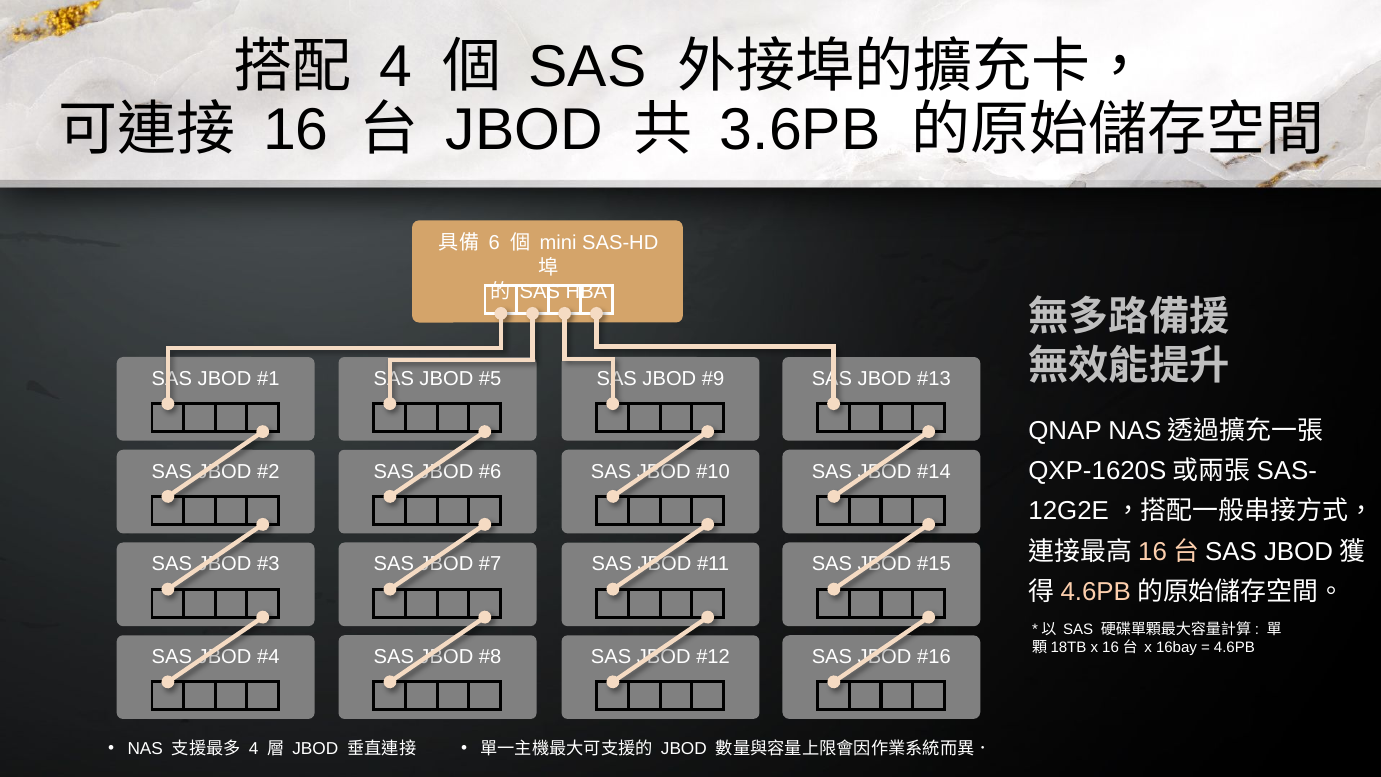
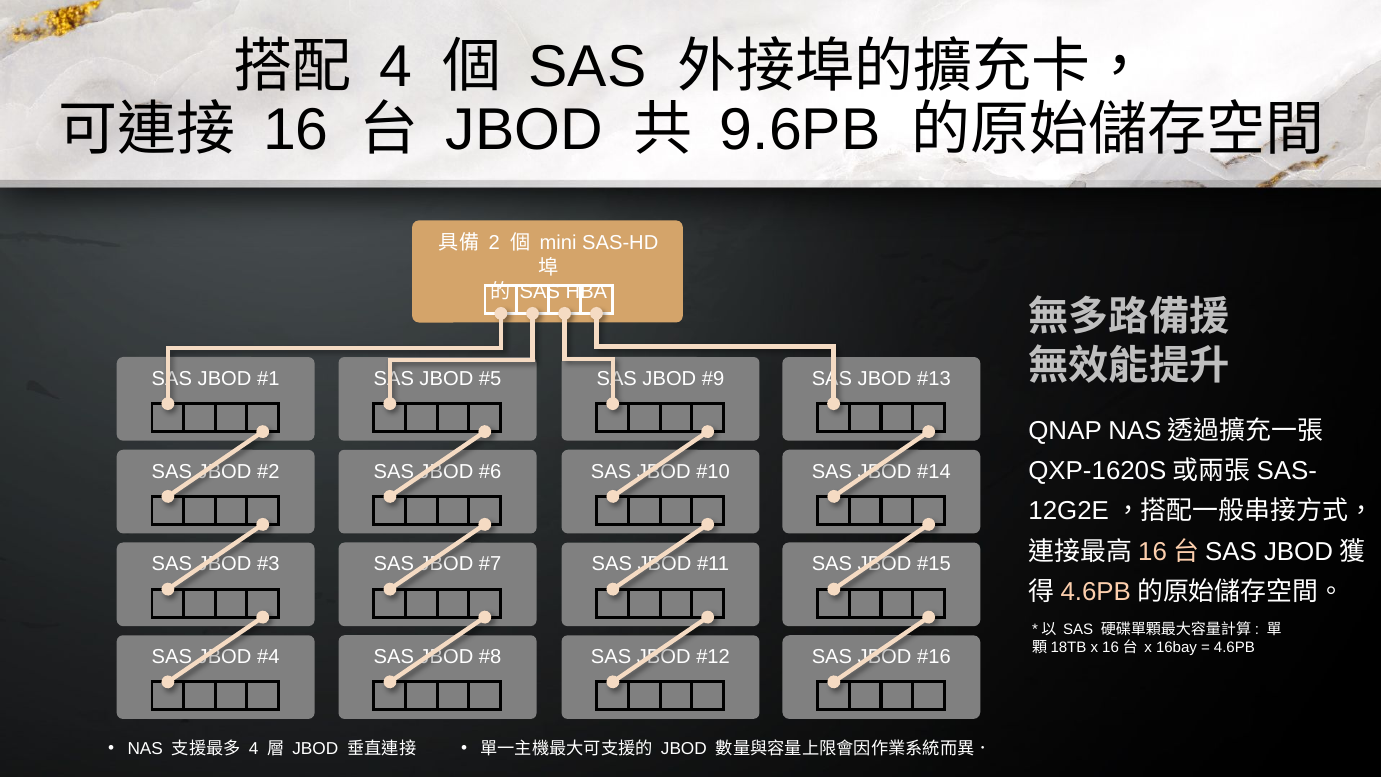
3.6PB: 3.6PB -> 9.6PB
6: 6 -> 2
